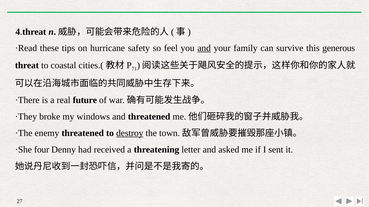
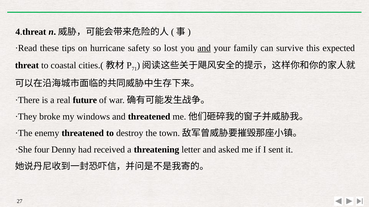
feel: feel -> lost
generous: generous -> expected
destroy underline: present -> none
